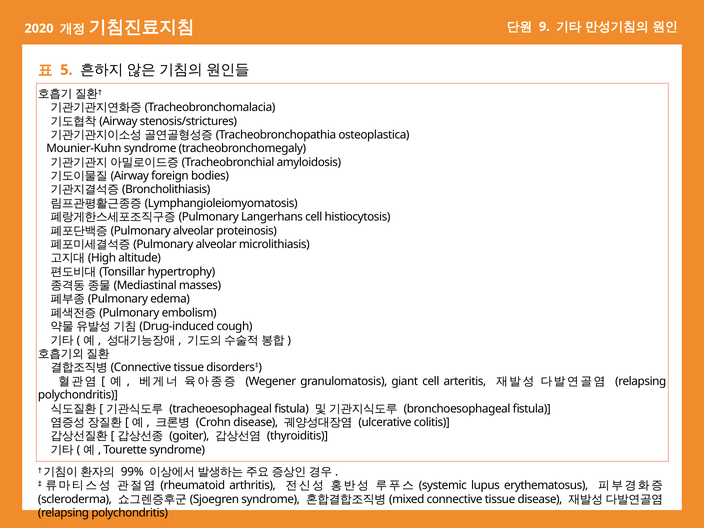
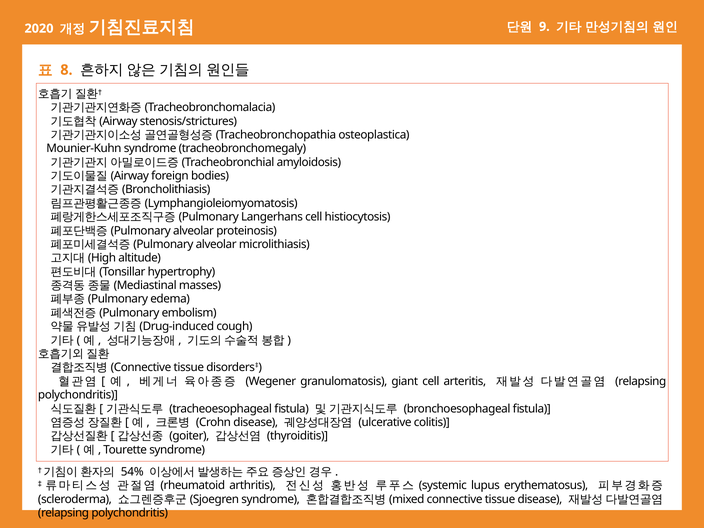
5: 5 -> 8
99%: 99% -> 54%
